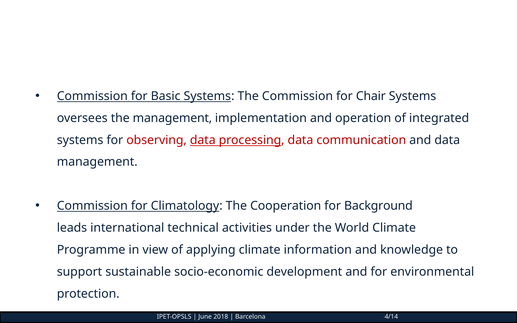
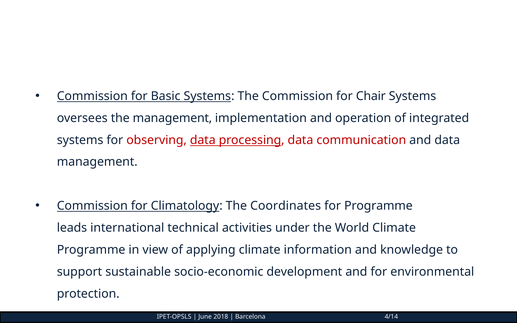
Cooperation: Cooperation -> Coordinates
for Background: Background -> Programme
